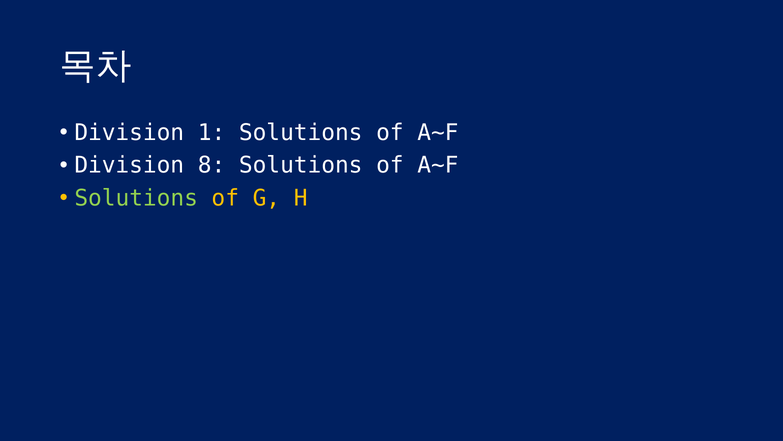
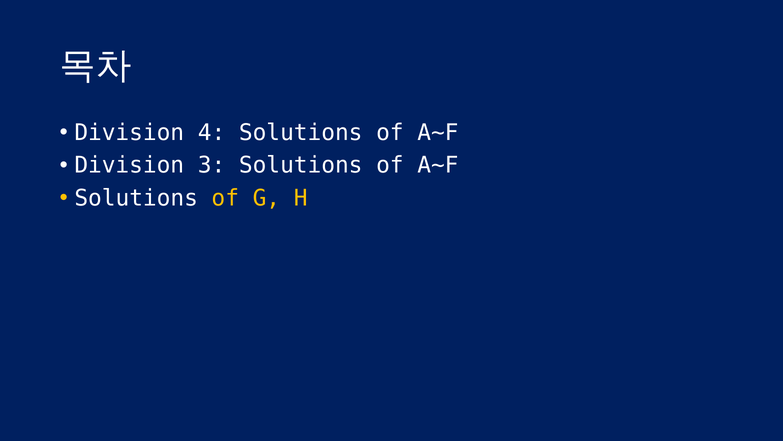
1: 1 -> 4
8: 8 -> 3
Solutions at (136, 198) colour: light green -> white
